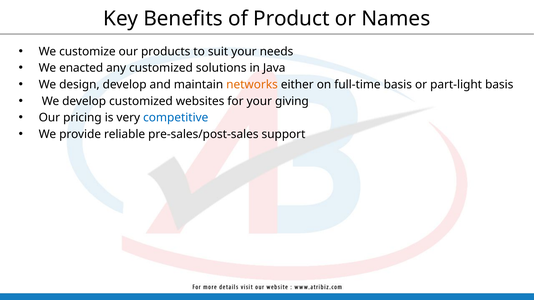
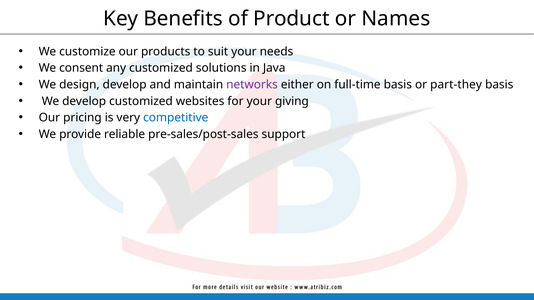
enacted: enacted -> consent
networks colour: orange -> purple
part-light: part-light -> part-they
